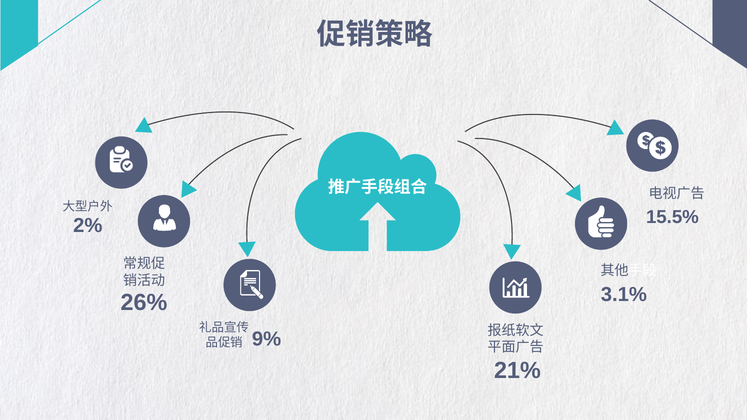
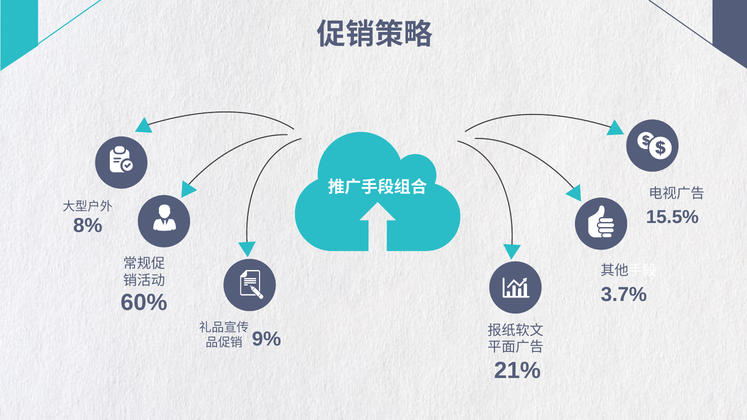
2%: 2% -> 8%
3.1%: 3.1% -> 3.7%
26%: 26% -> 60%
